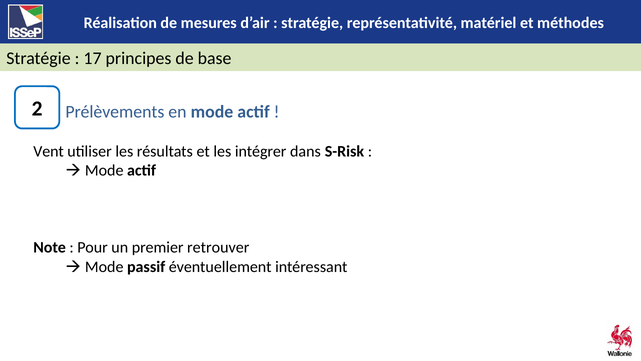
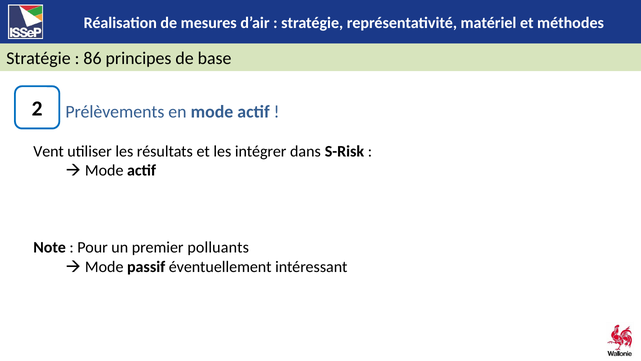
17: 17 -> 86
retrouver: retrouver -> polluants
